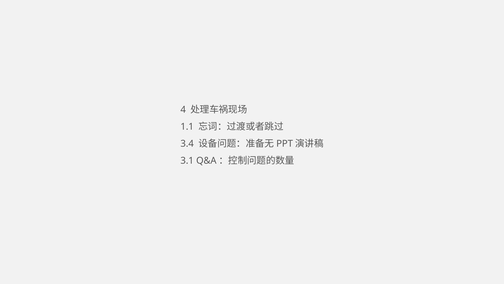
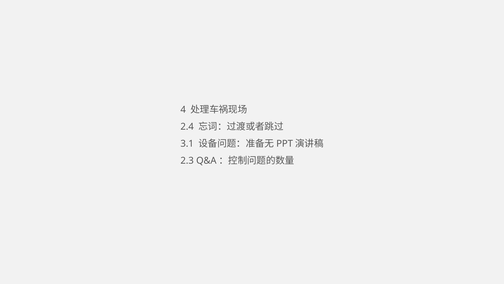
1.1: 1.1 -> 2.4
3.4: 3.4 -> 3.1
3.1: 3.1 -> 2.3
